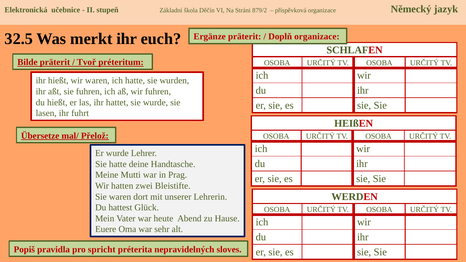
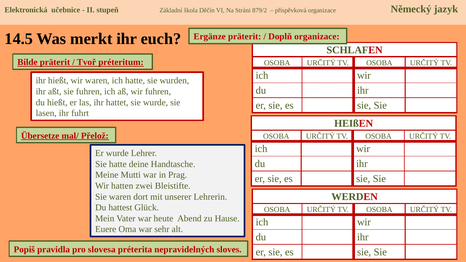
32.5: 32.5 -> 14.5
spricht: spricht -> slovesa
